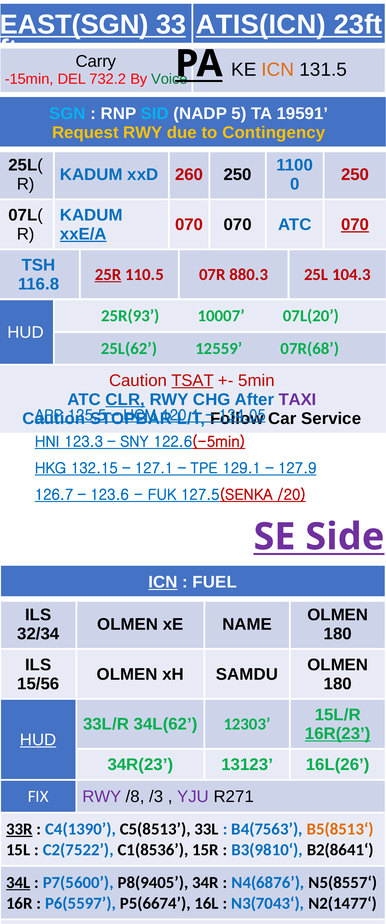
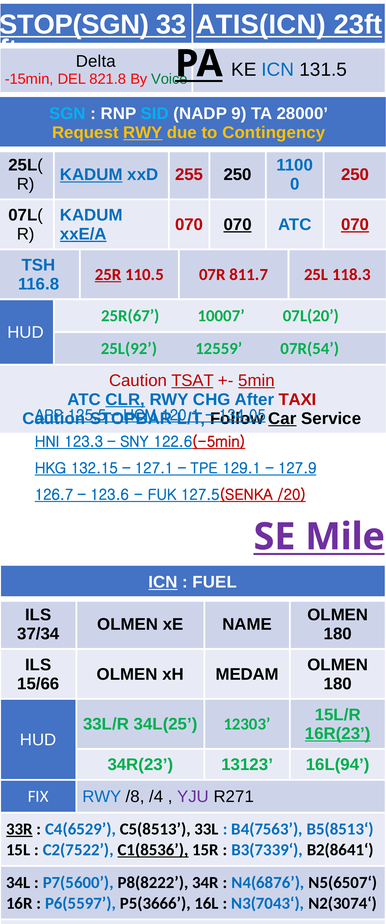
EAST(SGN: EAST(SGN -> STOP(SGN
Carry: Carry -> Delta
732.2: 732.2 -> 821.8
ICN at (278, 70) colour: orange -> blue
5: 5 -> 9
19591: 19591 -> 28000
RWY at (143, 133) underline: none -> present
KADUM at (91, 175) underline: none -> present
260: 260 -> 255
070 at (238, 225) underline: none -> present
880.3: 880.3 -> 811.7
104.3: 104.3 -> 118.3
25R(93: 25R(93 -> 25R(67
25L(62: 25L(62 -> 25L(92
07R(68: 07R(68 -> 07R(54
5min underline: none -> present
TAXI at (297, 399) colour: purple -> red
Car underline: none -> present
Side: Side -> Mile
32/34: 32/34 -> 37/34
SAMDU: SAMDU -> MEDAM
15/56: 15/56 -> 15/66
34L(62: 34L(62 -> 34L(25
HUD at (38, 739) underline: present -> none
16L(26: 16L(26 -> 16L(94
RWY at (102, 796) colour: purple -> blue
/3: /3 -> /4
C4(1390: C4(1390 -> C4(6529
B5(8513‘ colour: orange -> blue
C1(8536 underline: none -> present
B3(9810‘: B3(9810‘ -> B3(7339‘
34L underline: present -> none
P8(9405: P8(9405 -> P8(8222
N5(8557‘: N5(8557‘ -> N5(6507‘
P5(6674: P5(6674 -> P5(3666
N2(1477‘: N2(1477‘ -> N2(3074‘
